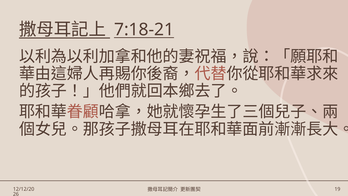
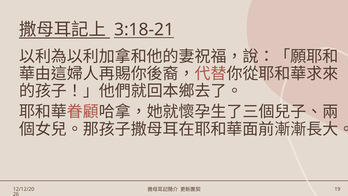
7:18-21: 7:18-21 -> 3:18-21
